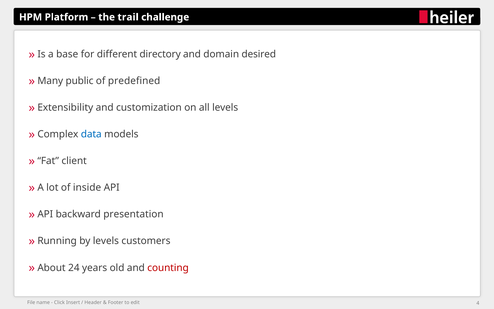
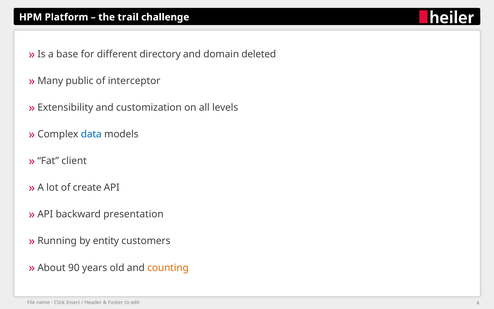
desired: desired -> deleted
predefined: predefined -> interceptor
inside: inside -> create
by levels: levels -> entity
24: 24 -> 90
counting colour: red -> orange
